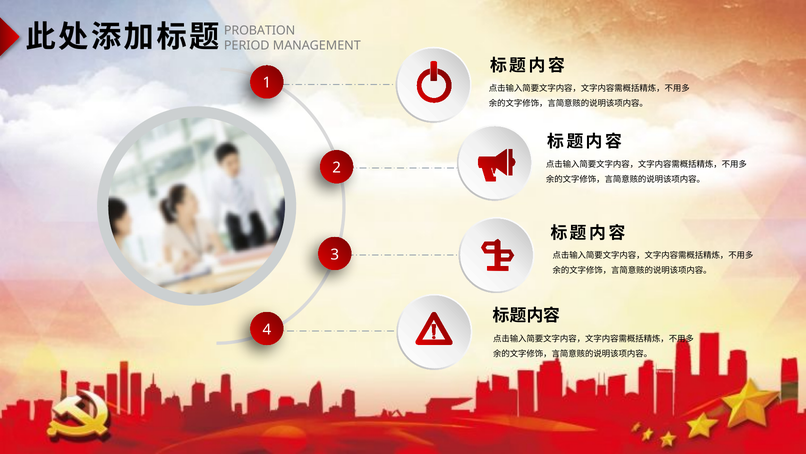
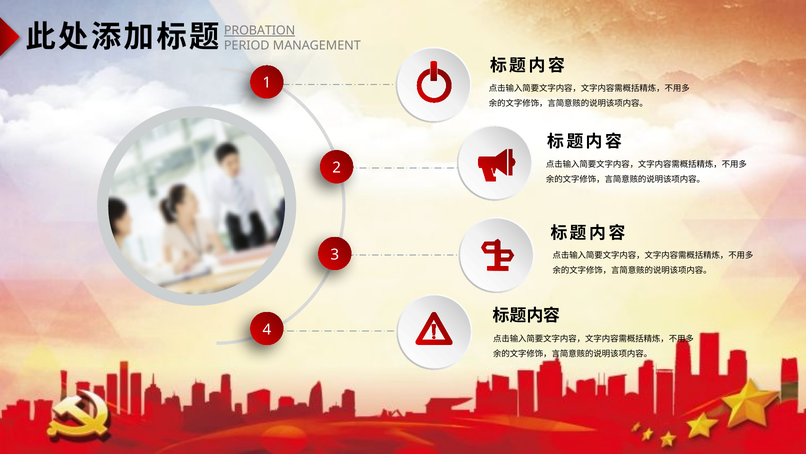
PROBATION underline: none -> present
